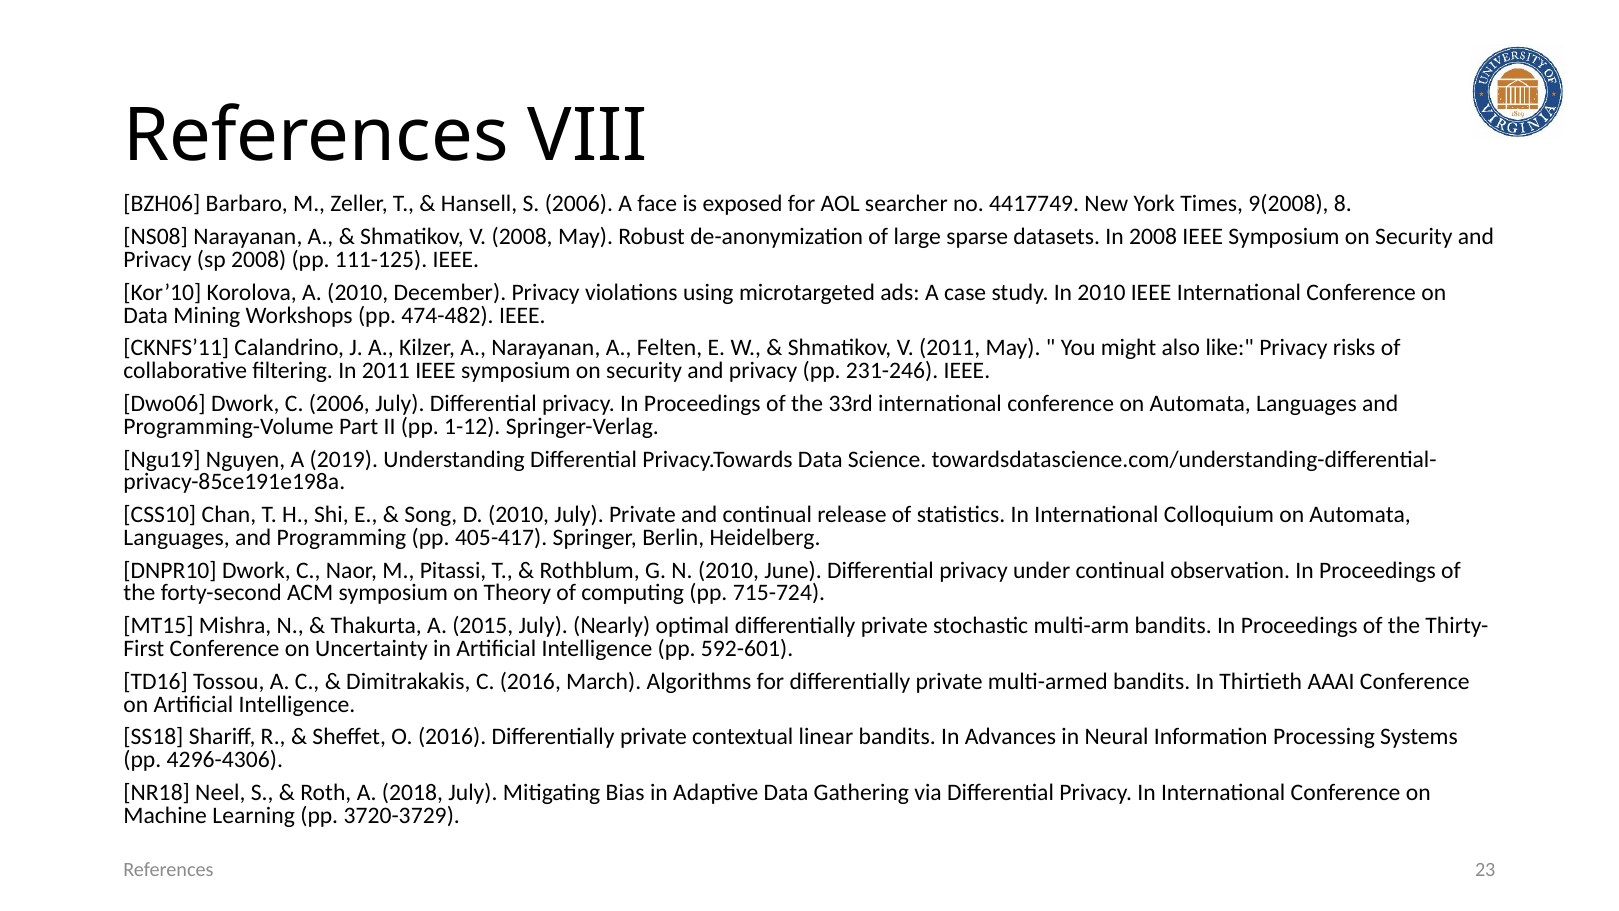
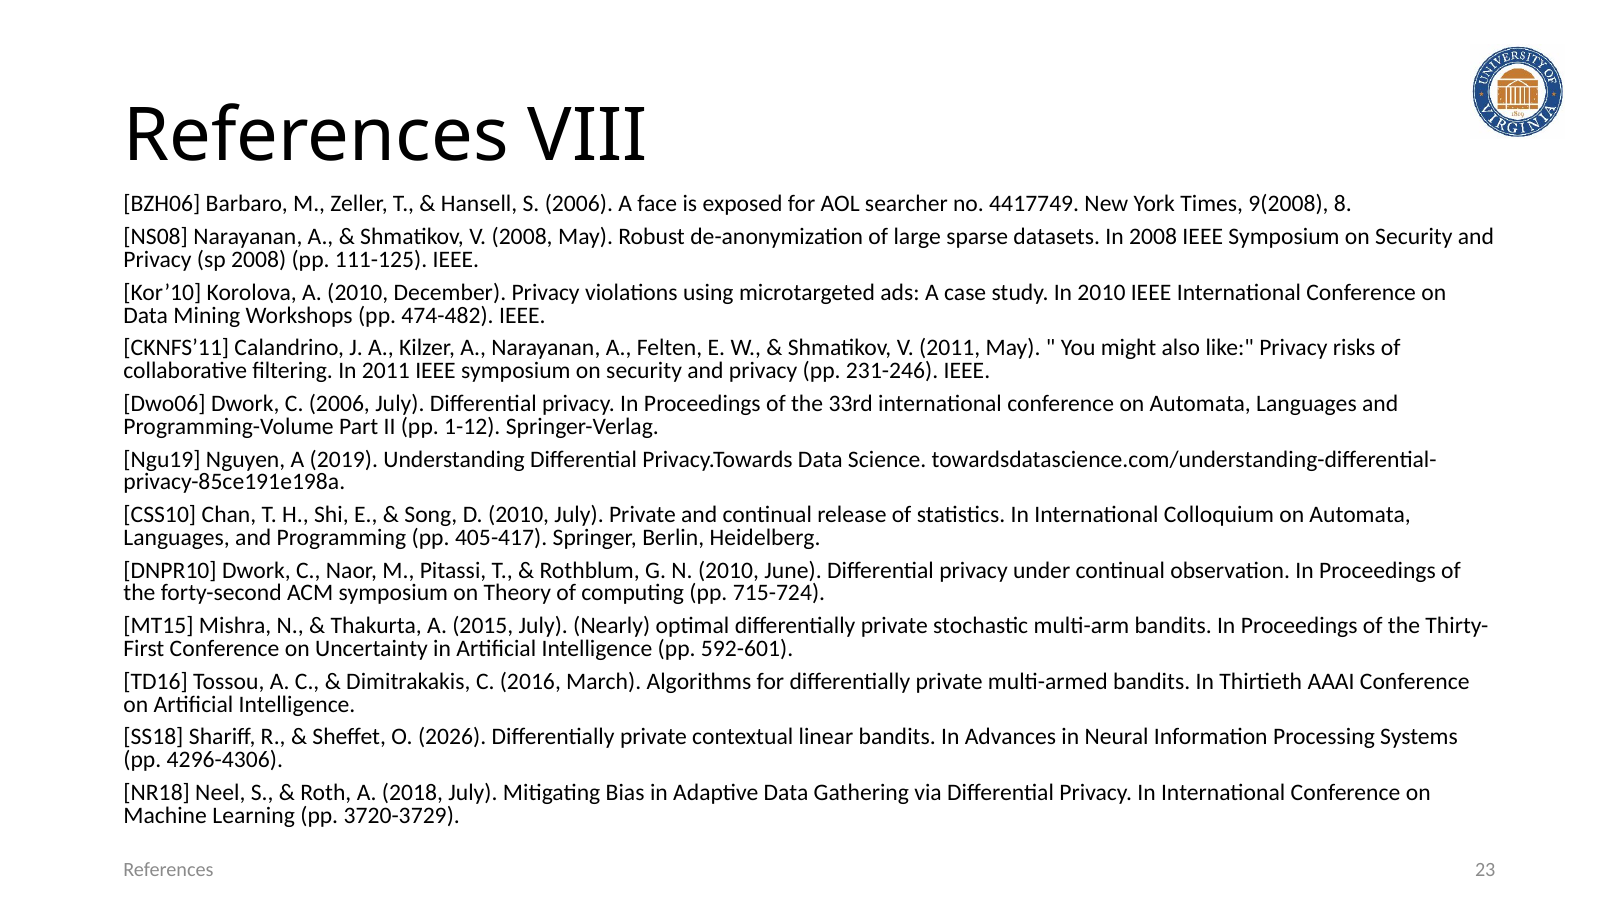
O 2016: 2016 -> 2026
